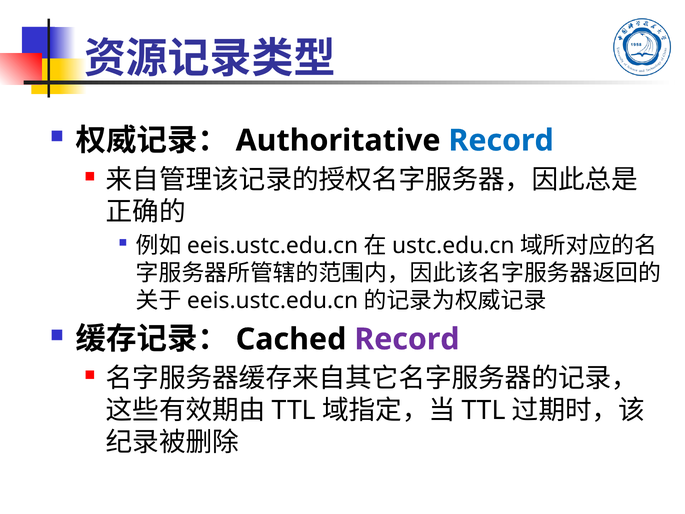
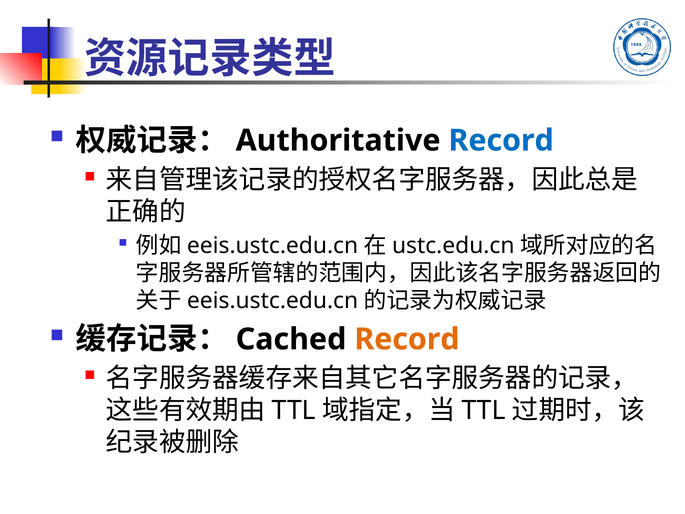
Record at (407, 339) colour: purple -> orange
